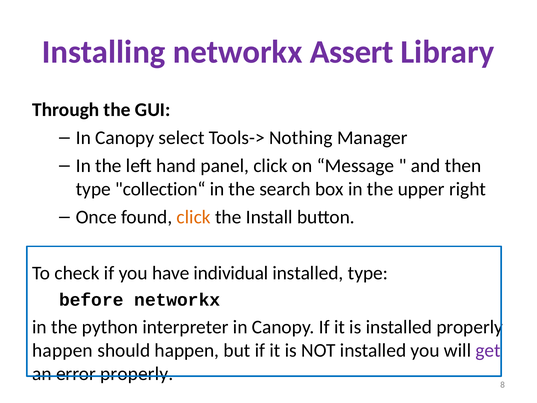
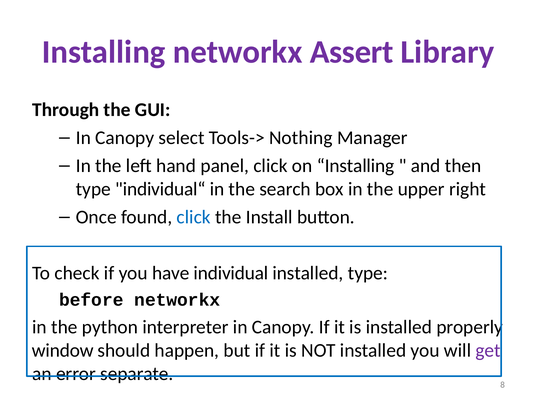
on Message: Message -> Installing
collection“: collection“ -> individual“
click at (194, 217) colour: orange -> blue
happen at (63, 350): happen -> window
error properly: properly -> separate
